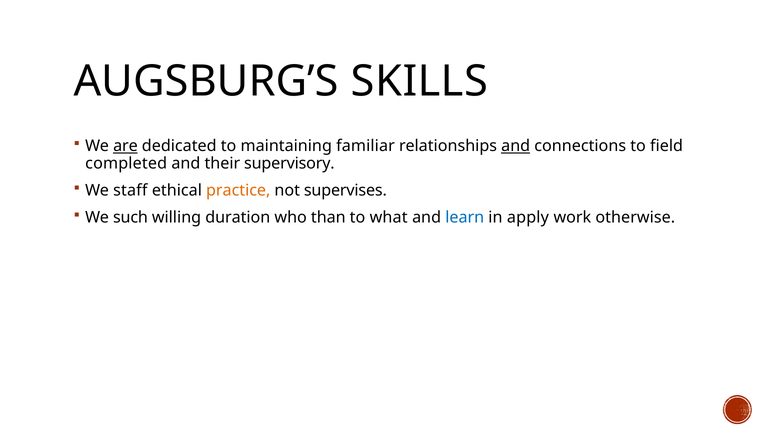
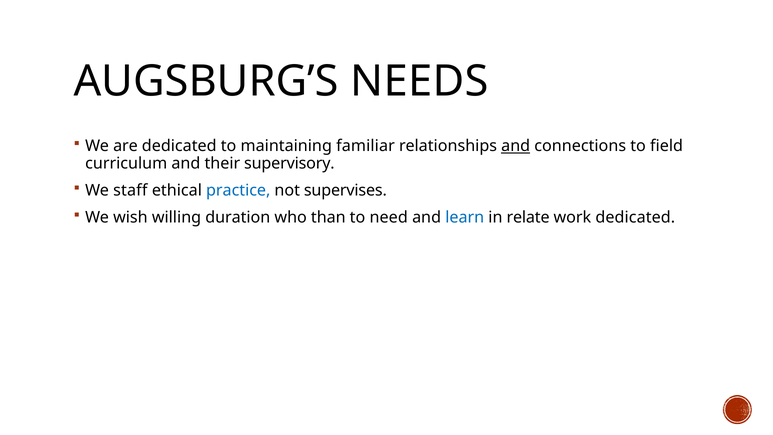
SKILLS: SKILLS -> NEEDS
are underline: present -> none
completed: completed -> curriculum
practice colour: orange -> blue
such: such -> wish
what: what -> need
apply: apply -> relate
work otherwise: otherwise -> dedicated
